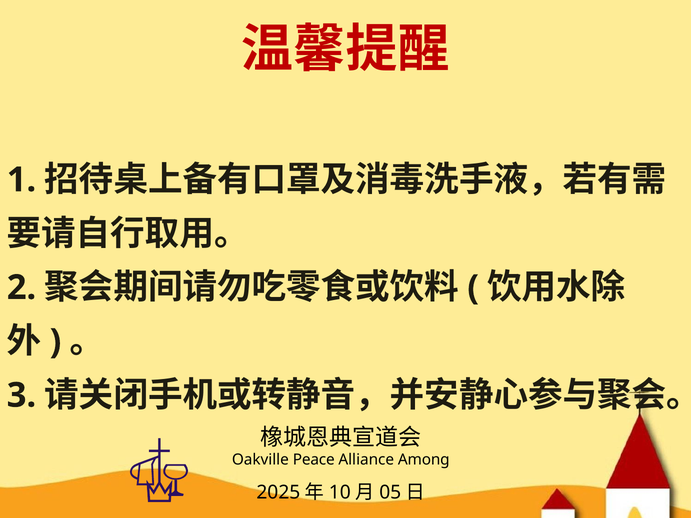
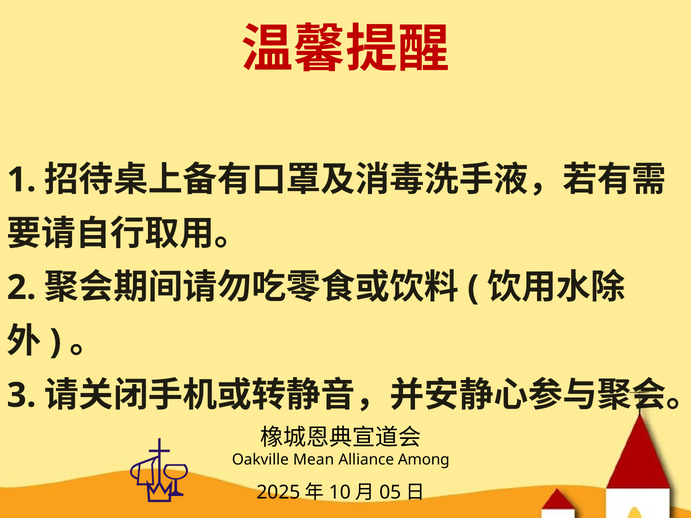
Peace: Peace -> Mean
